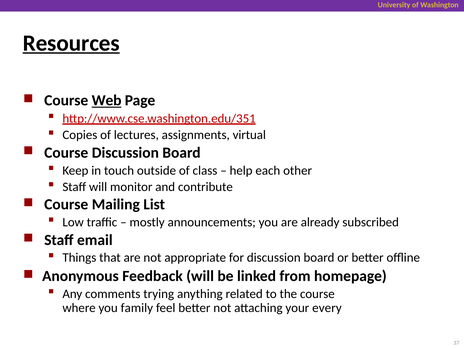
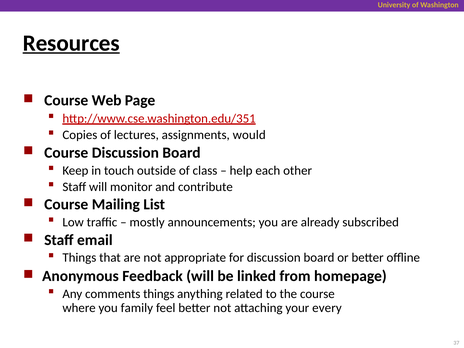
Web underline: present -> none
virtual: virtual -> would
comments trying: trying -> things
